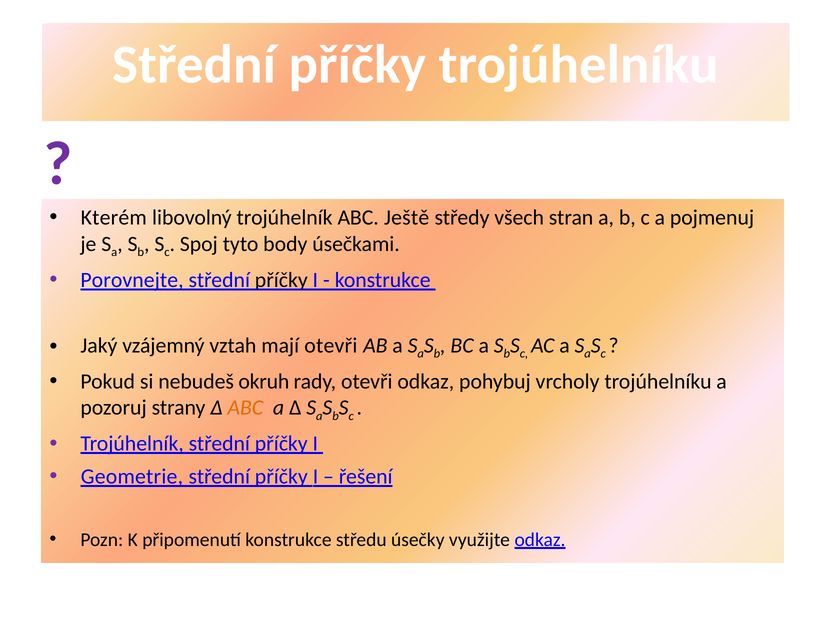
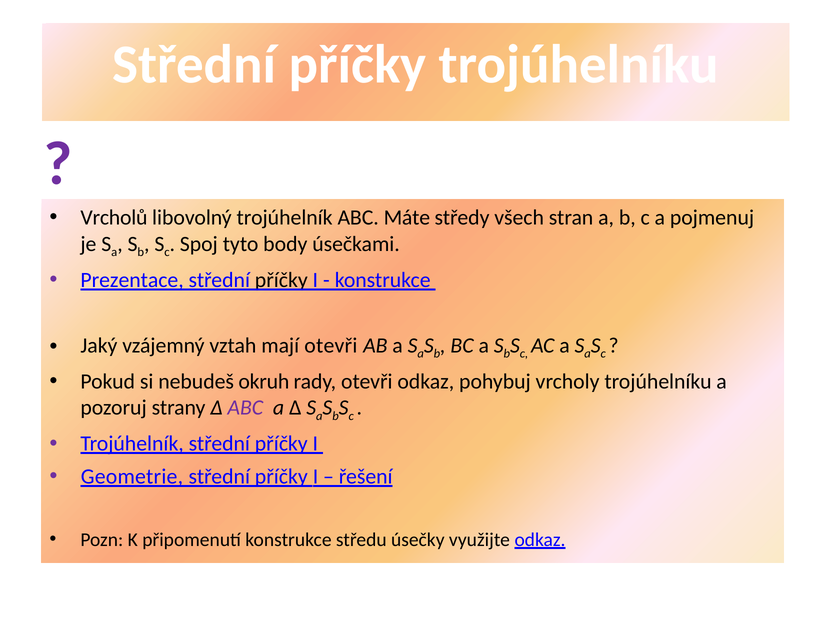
Kterém: Kterém -> Vrcholů
Ještě: Ještě -> Máte
Porovnejte: Porovnejte -> Prezentace
ABC at (245, 407) colour: orange -> purple
